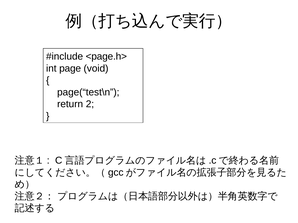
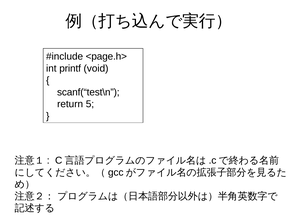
page: page -> printf
page(“test\n: page(“test\n -> scanf(“test\n
2: 2 -> 5
